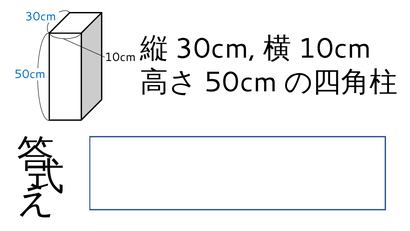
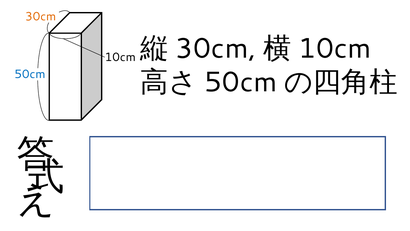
30cm colour: blue -> orange
